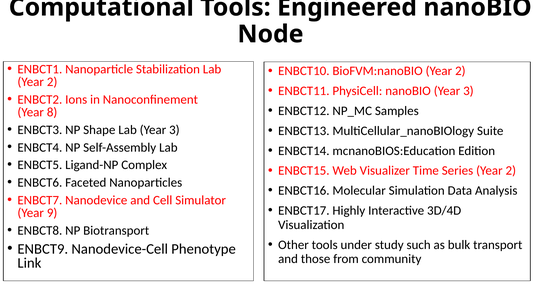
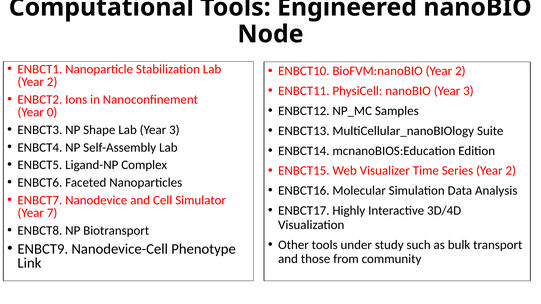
8: 8 -> 0
9: 9 -> 7
